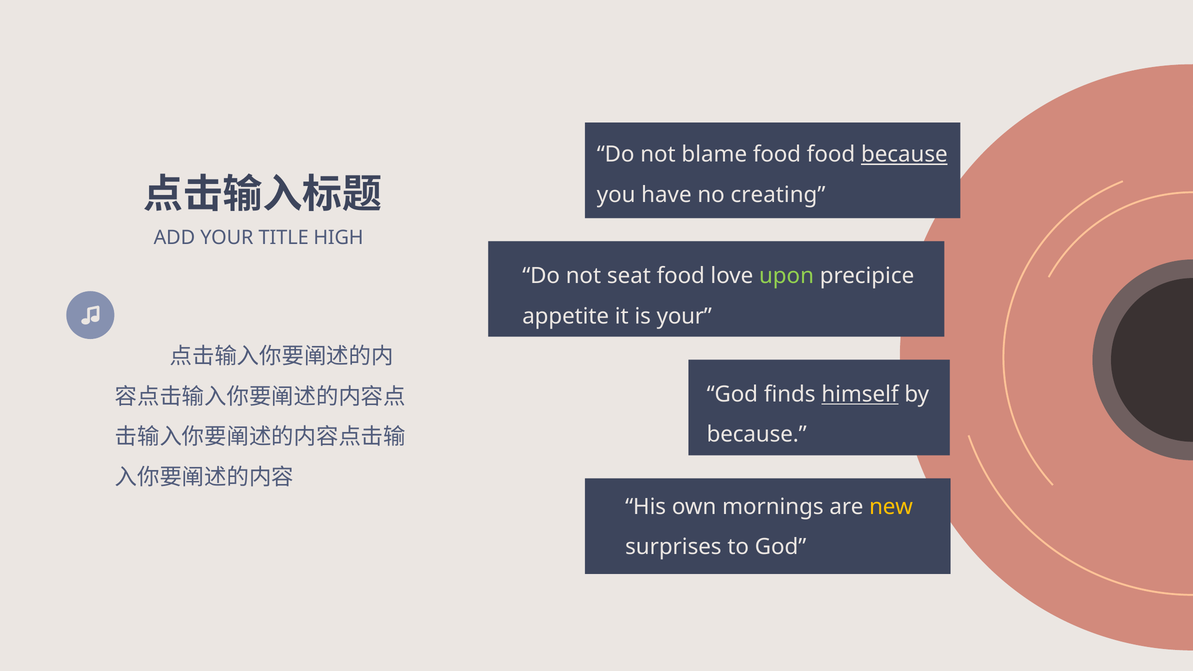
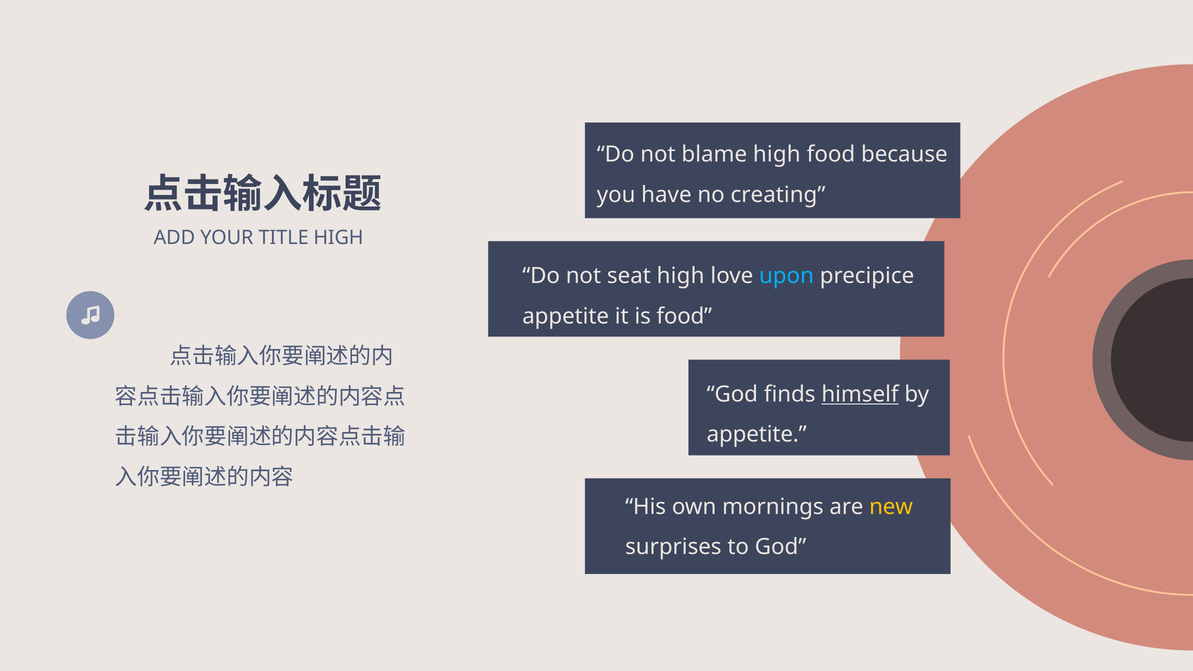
blame food: food -> high
because at (904, 155) underline: present -> none
seat food: food -> high
upon colour: light green -> light blue
is your: your -> food
because at (757, 435): because -> appetite
